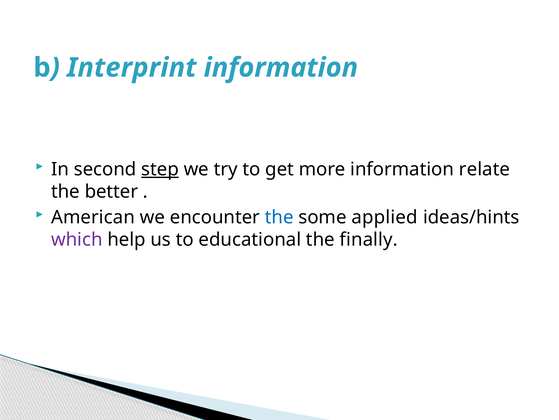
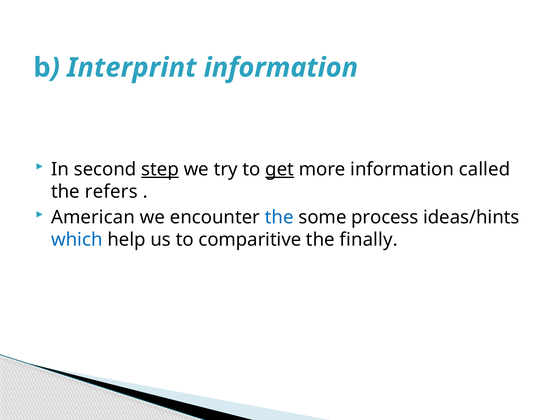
get underline: none -> present
relate: relate -> called
better: better -> refers
applied: applied -> process
which colour: purple -> blue
educational: educational -> comparitive
